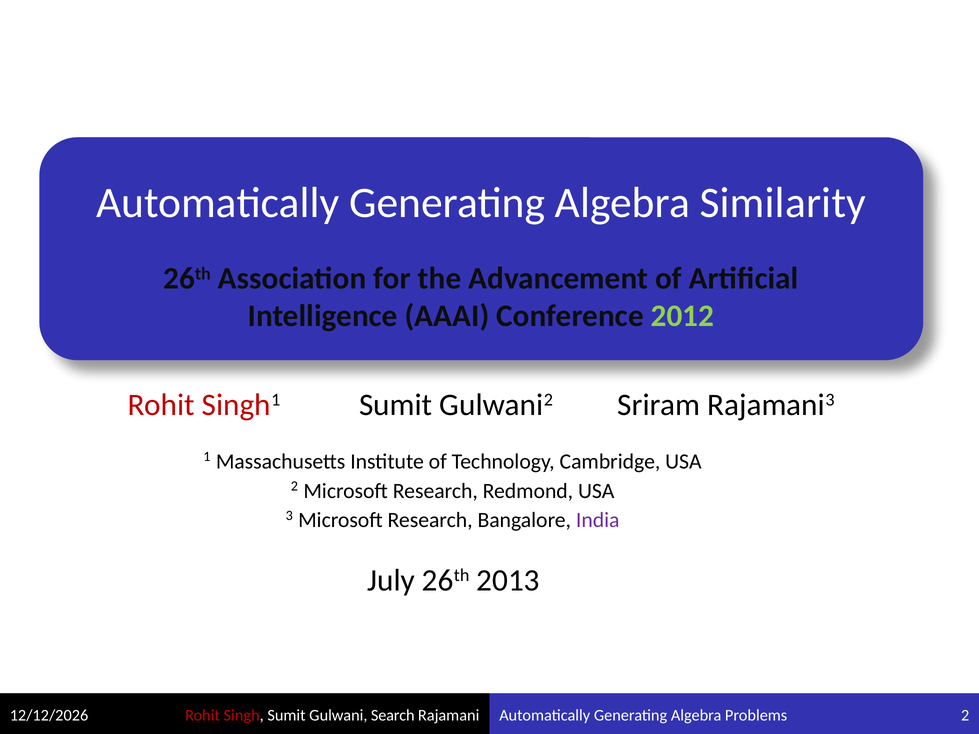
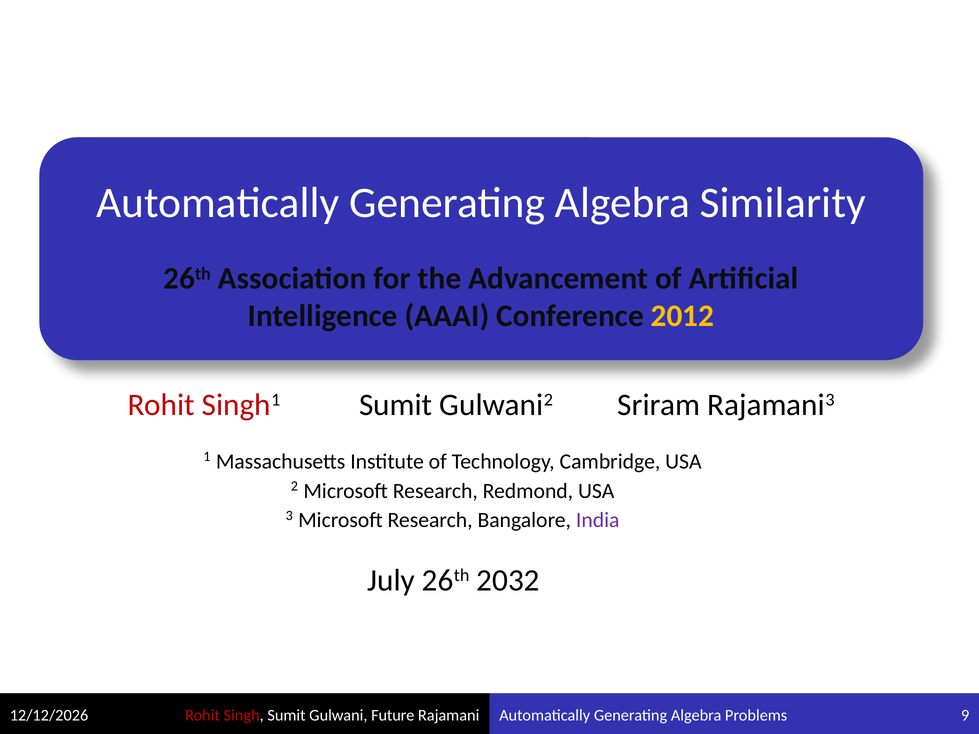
2012 colour: light green -> yellow
2013: 2013 -> 2032
Search: Search -> Future
Problems 2: 2 -> 9
